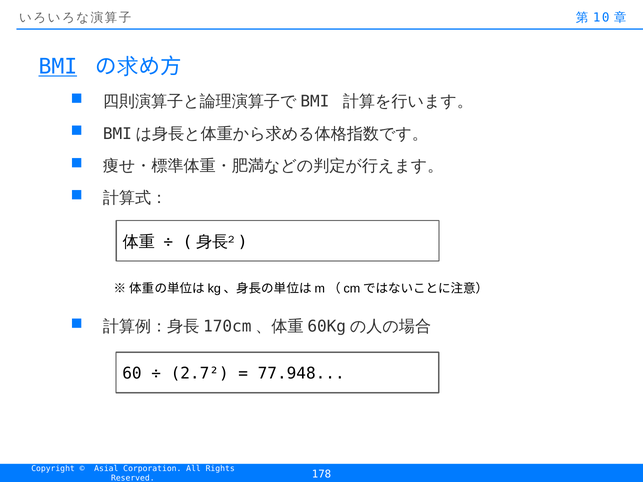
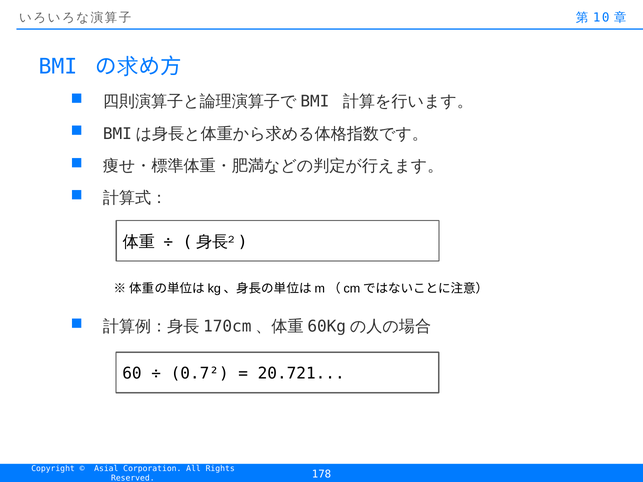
BMI underline: present -> none
2.7²: 2.7² -> 0.7²
77.948: 77.948 -> 20.721
